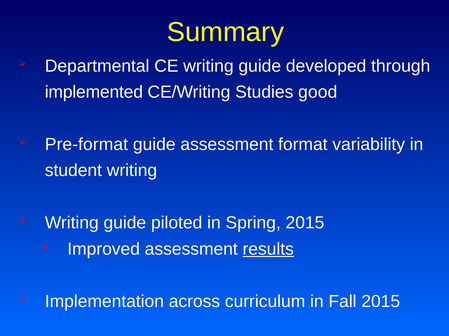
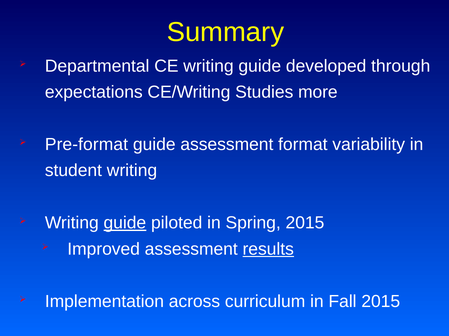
implemented: implemented -> expectations
good: good -> more
guide at (125, 223) underline: none -> present
